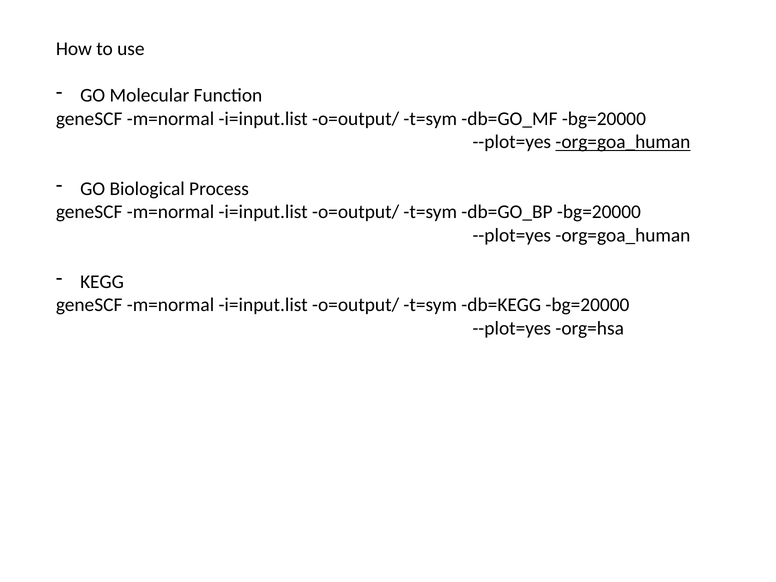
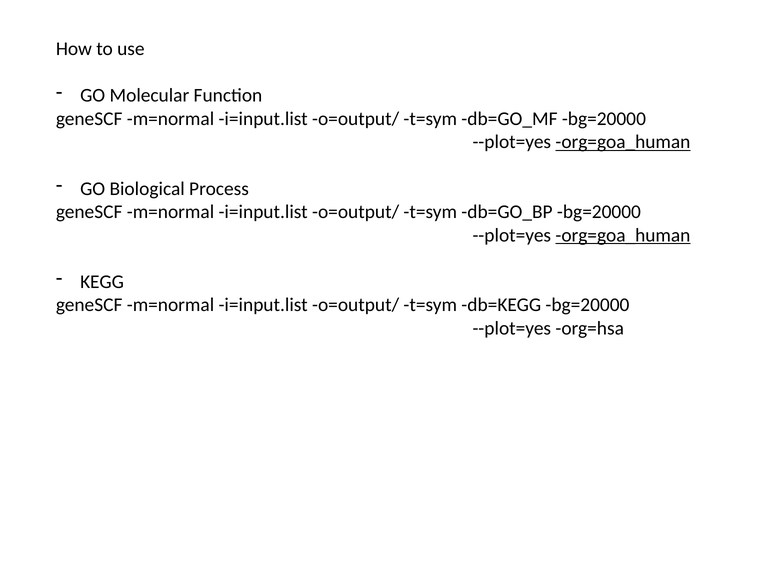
org=goa_human at (623, 235) underline: none -> present
